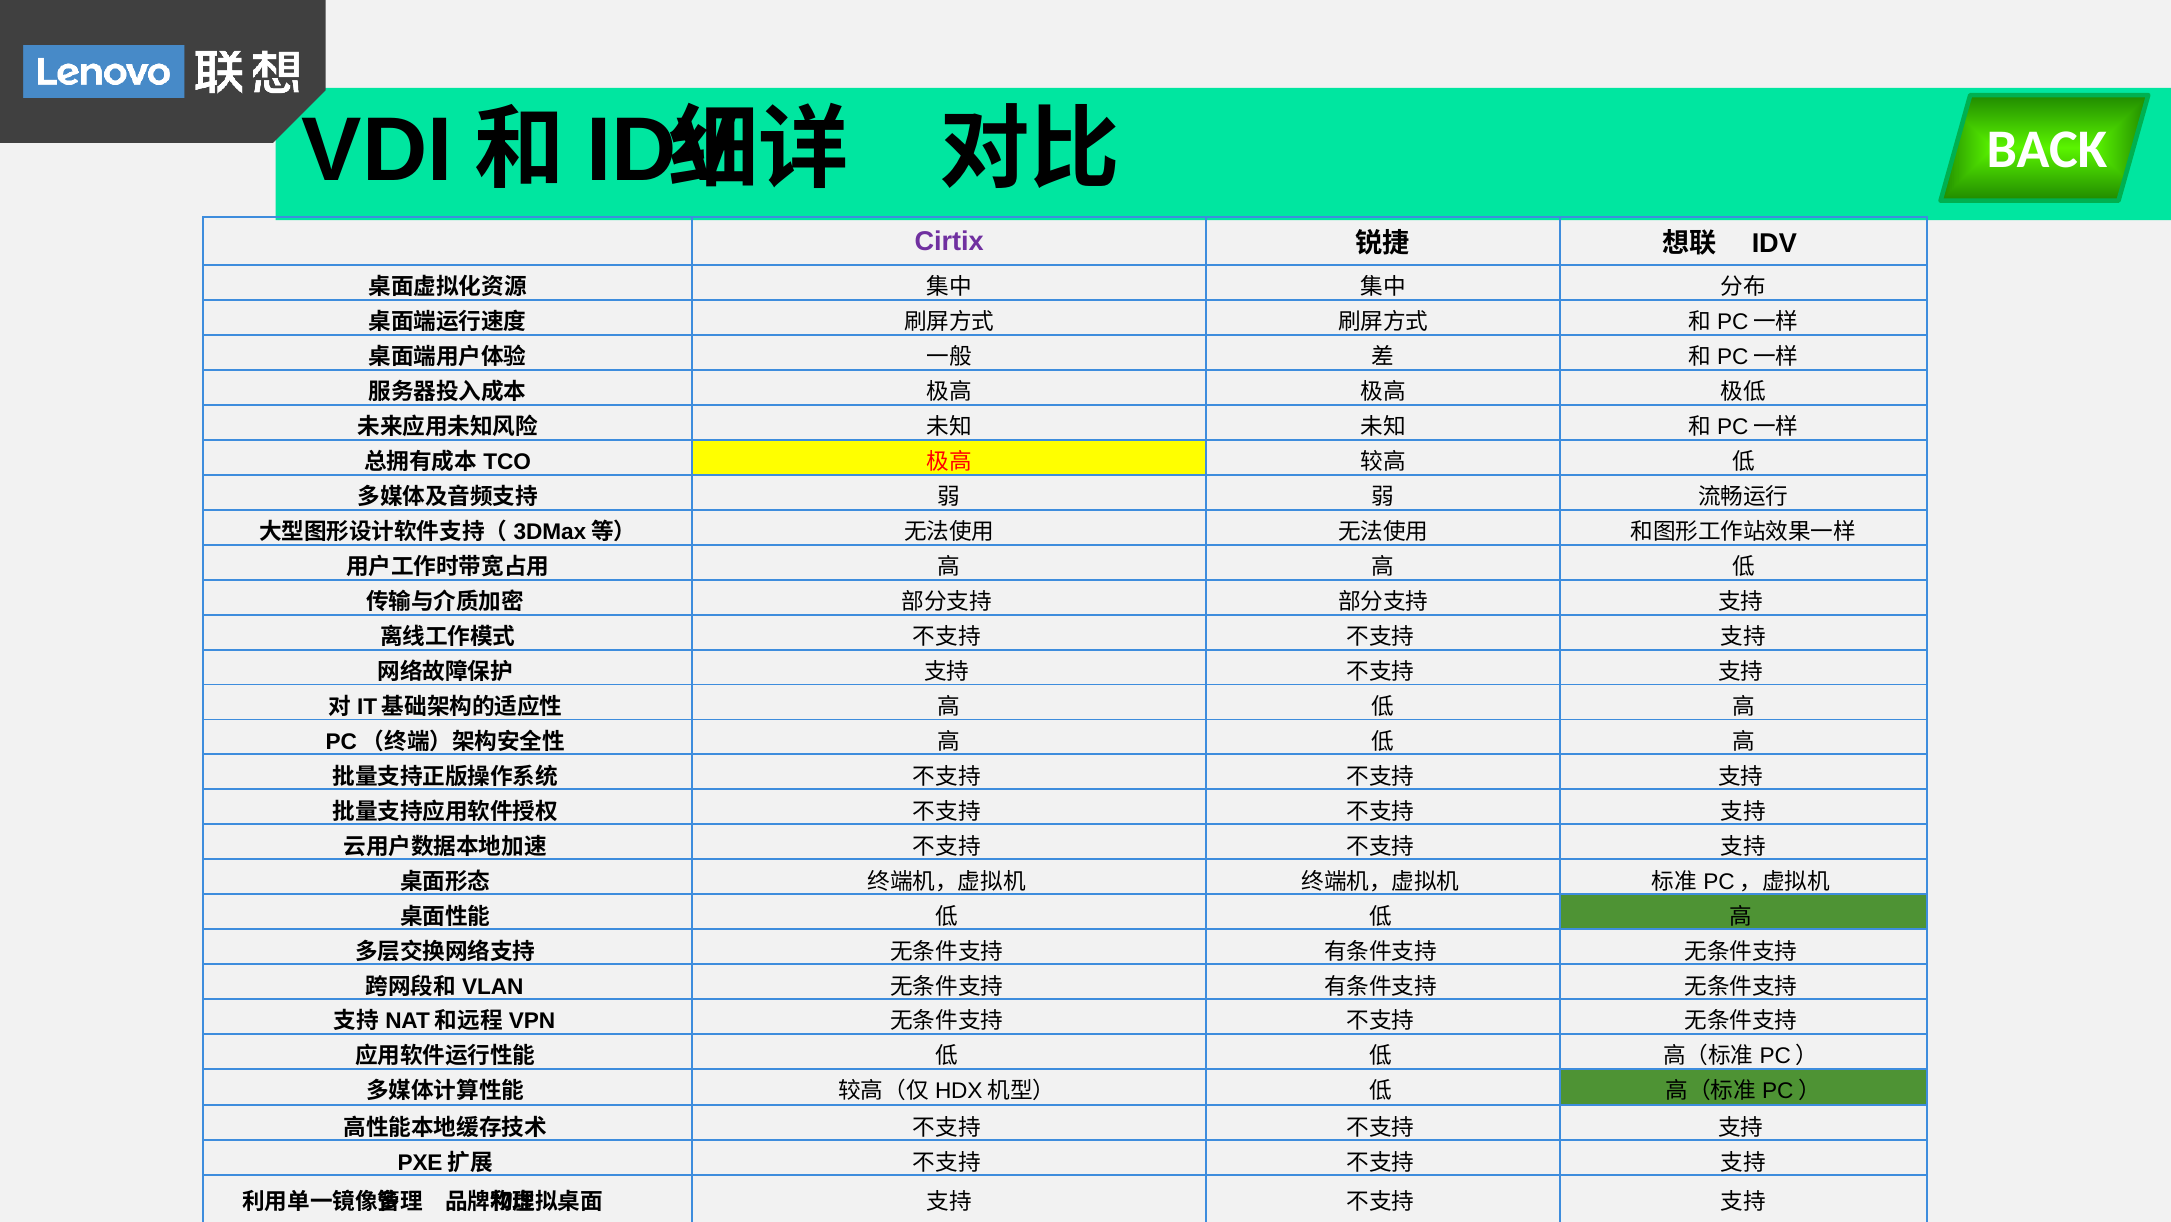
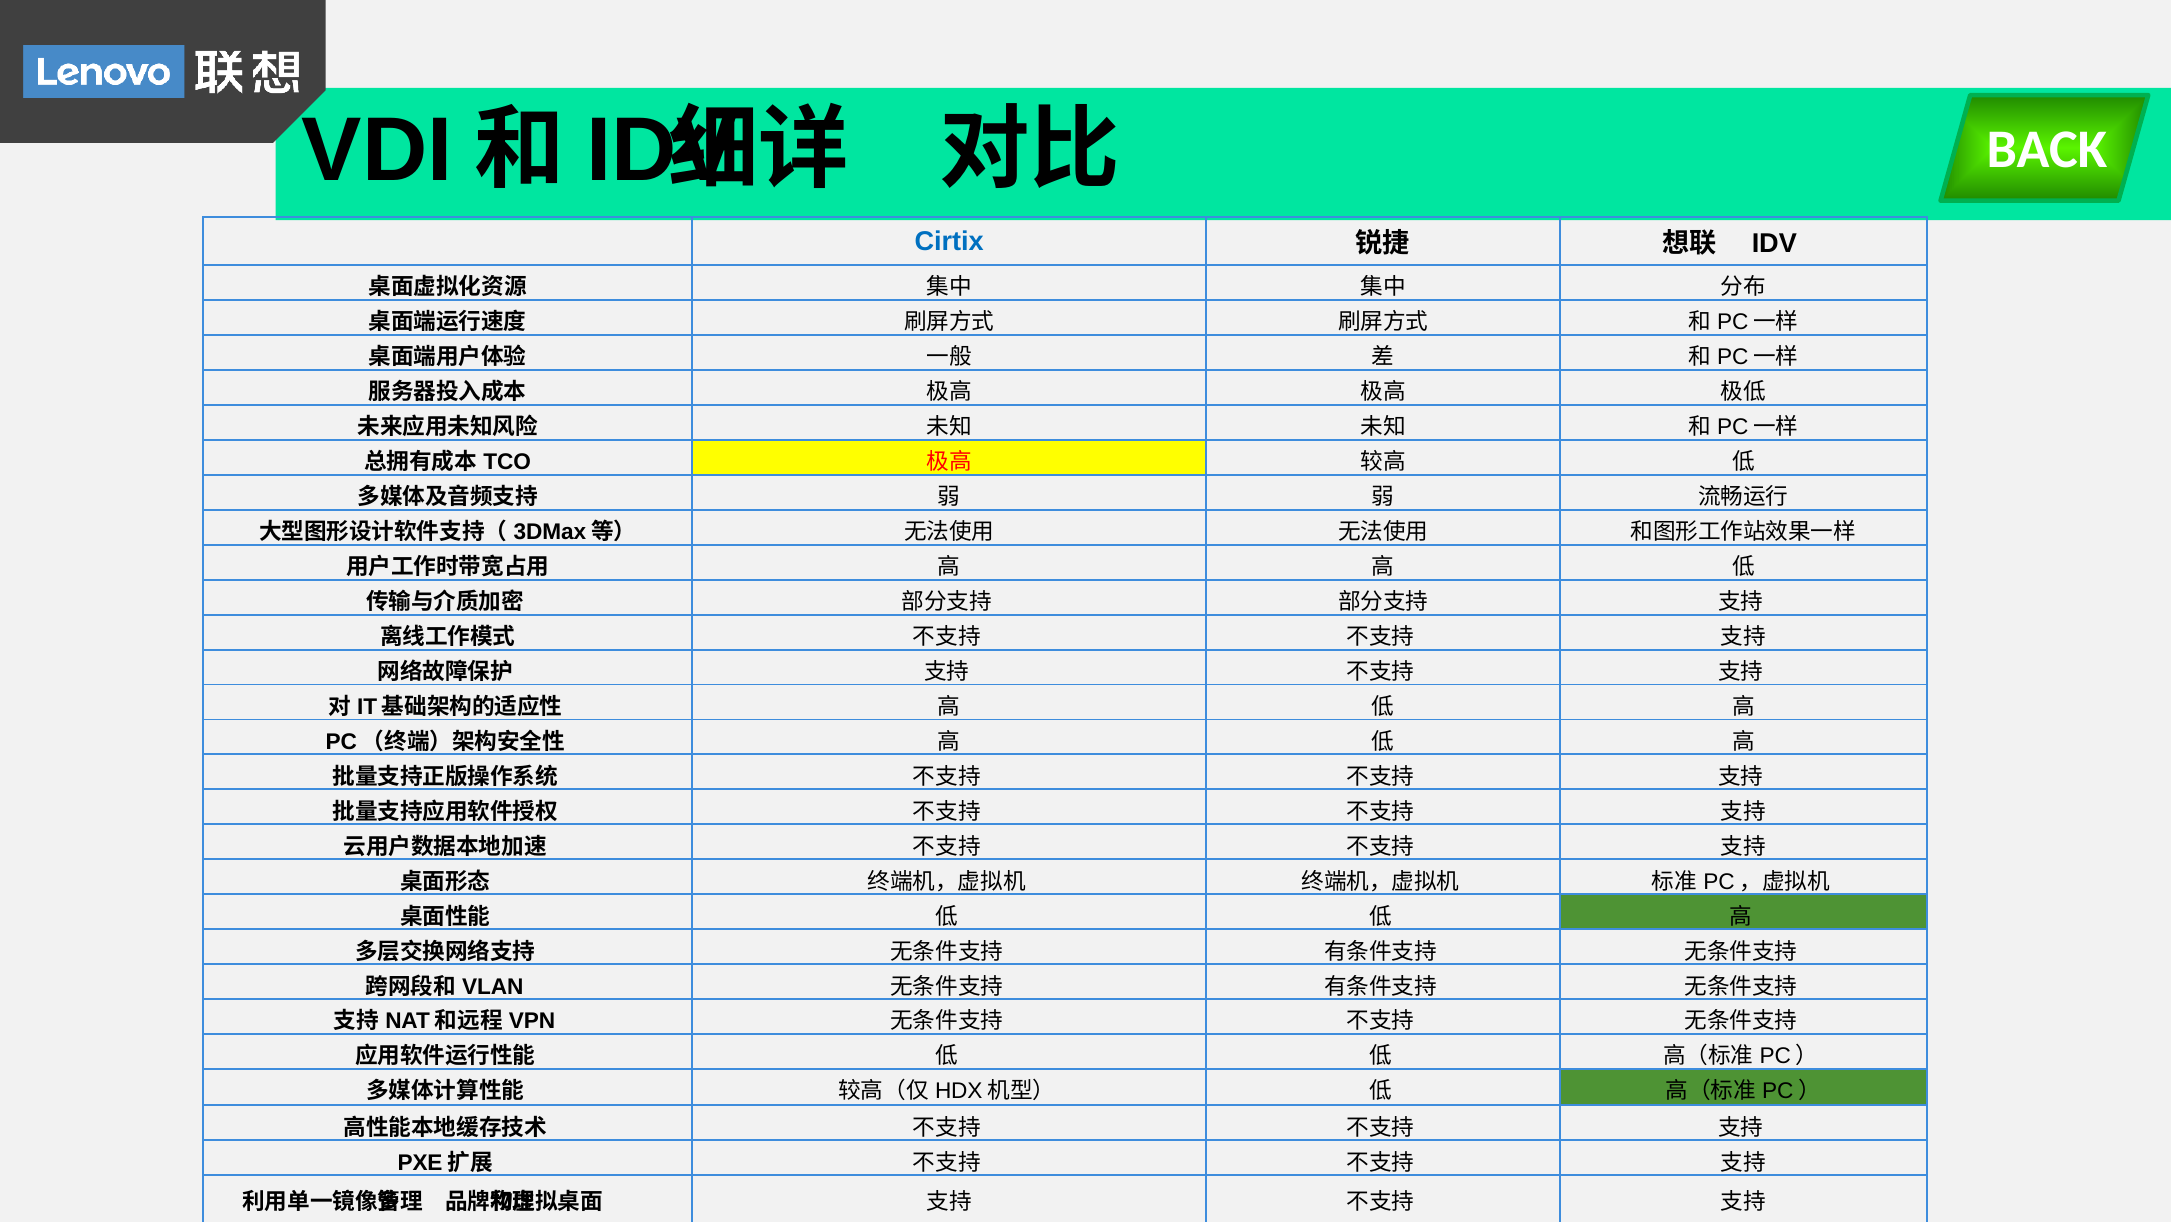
Cirtix colour: purple -> blue
